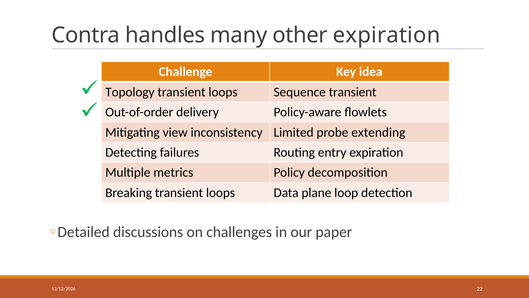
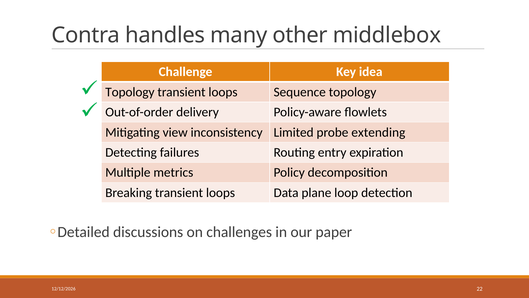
other expiration: expiration -> middlebox
Sequence transient: transient -> topology
